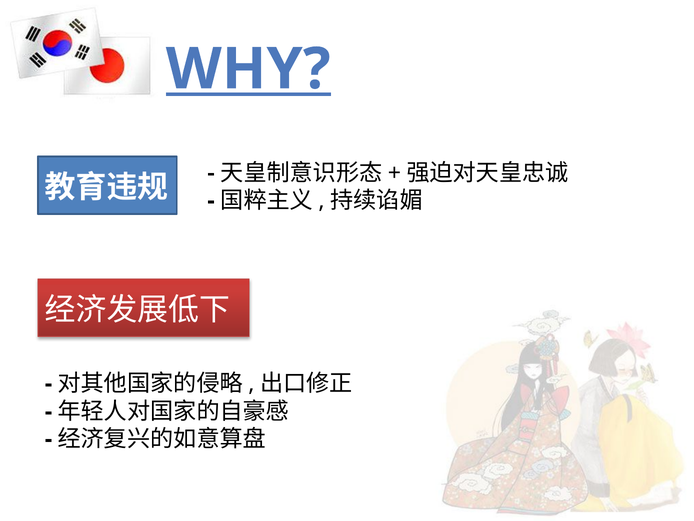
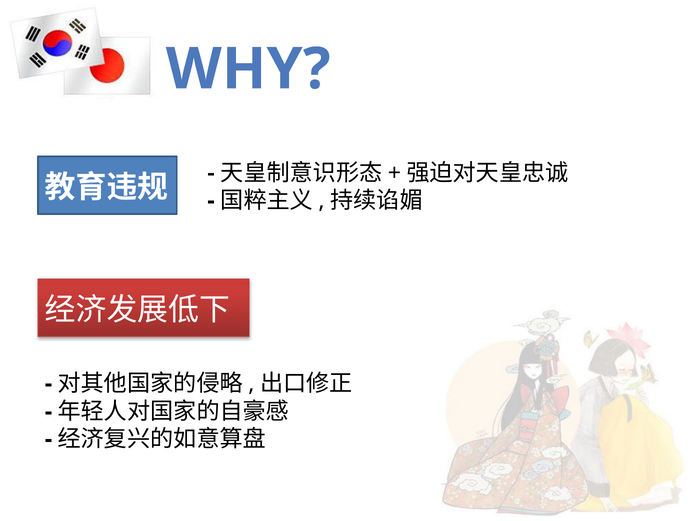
WHY underline: present -> none
